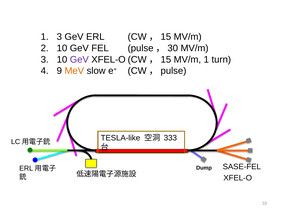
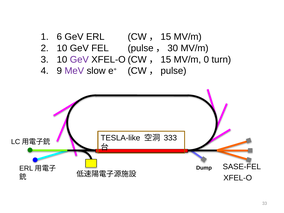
3 at (59, 37): 3 -> 6
MV/m 1: 1 -> 0
MeV colour: orange -> purple
